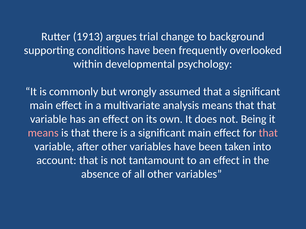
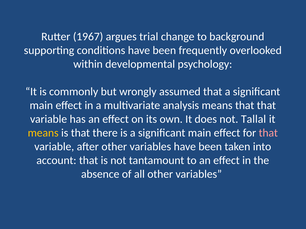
1913: 1913 -> 1967
Being: Being -> Tallal
means at (43, 133) colour: pink -> yellow
